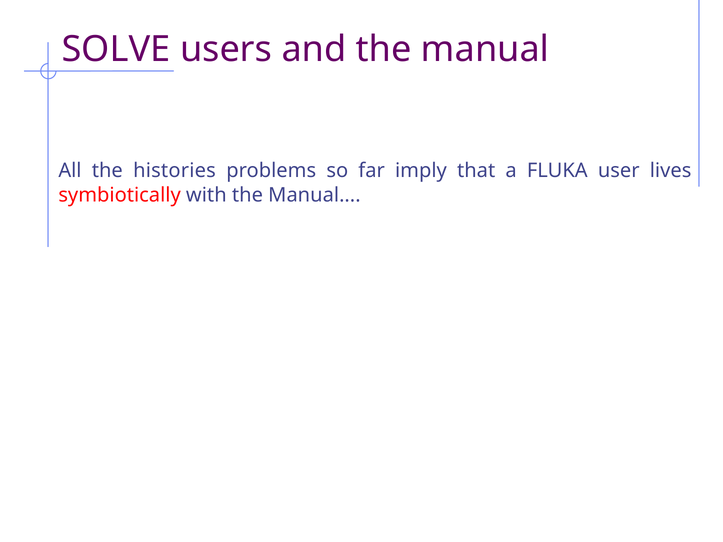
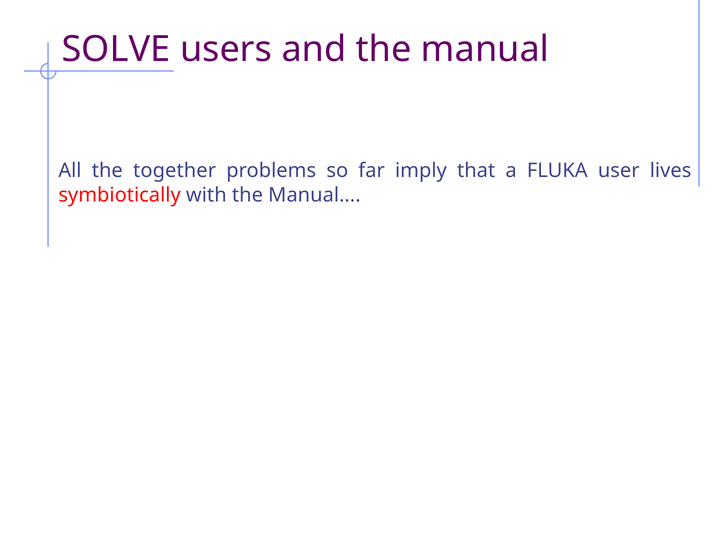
histories: histories -> together
